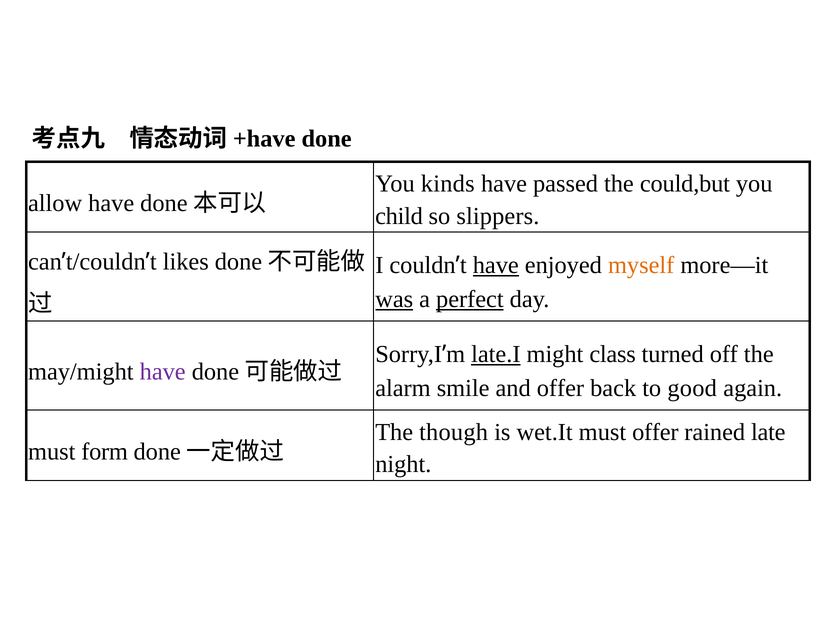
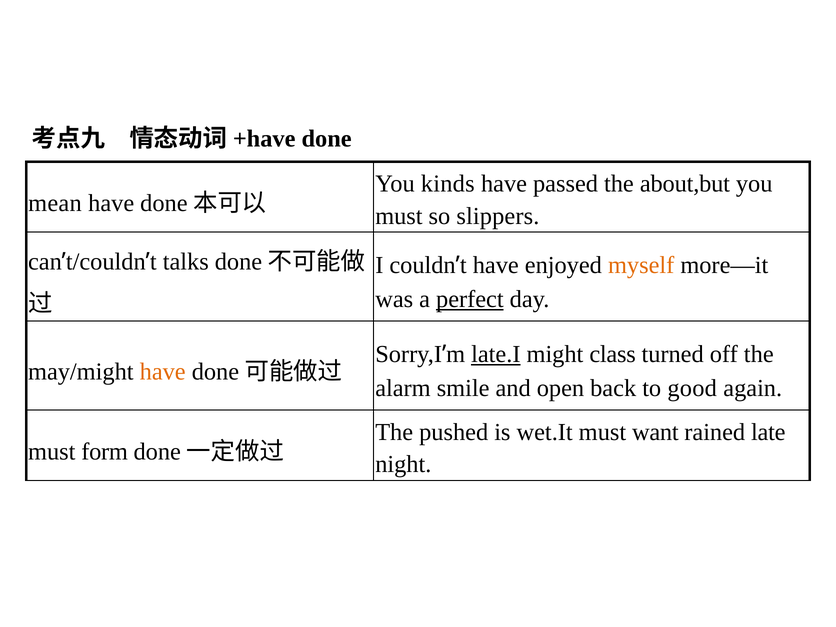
could,but: could,but -> about,but
allow: allow -> mean
child at (399, 216): child -> must
likes: likes -> talks
have at (496, 265) underline: present -> none
was underline: present -> none
have at (163, 372) colour: purple -> orange
and offer: offer -> open
though: though -> pushed
must offer: offer -> want
